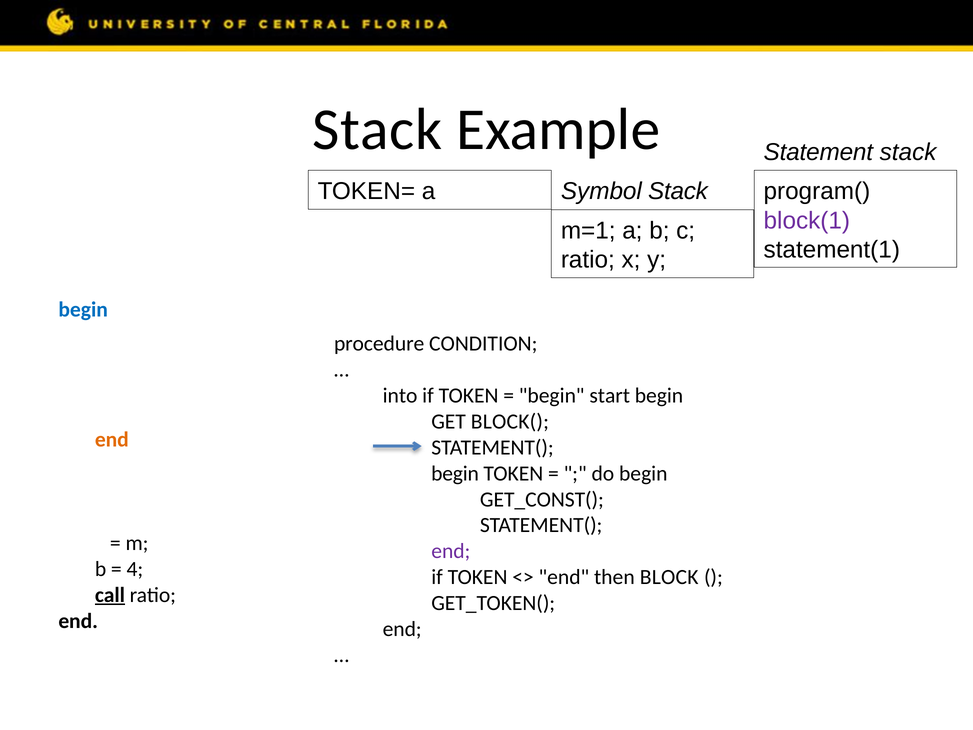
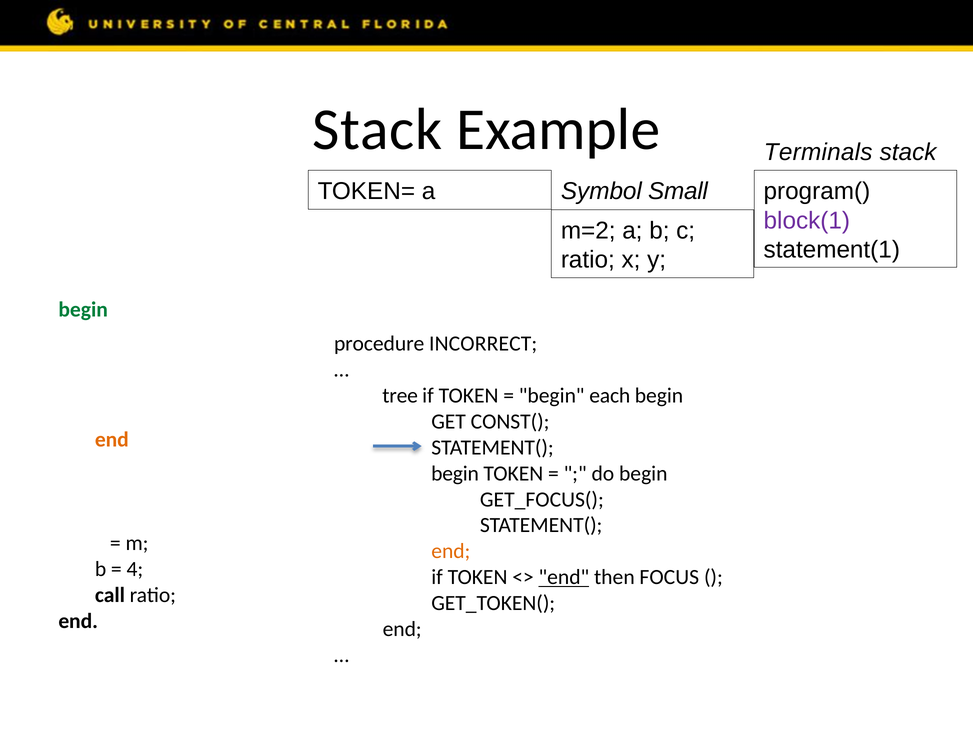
Statement: Statement -> Terminals
Symbol Stack: Stack -> Small
m=1: m=1 -> m=2
begin at (83, 310) colour: blue -> green
CONDITION: CONDITION -> INCORRECT
into: into -> tree
start: start -> each
BLOCK(: BLOCK( -> CONST(
GET_CONST(: GET_CONST( -> GET_FOCUS(
end at (451, 551) colour: purple -> orange
end at (564, 577) underline: none -> present
then BLOCK: BLOCK -> FOCUS
call underline: present -> none
